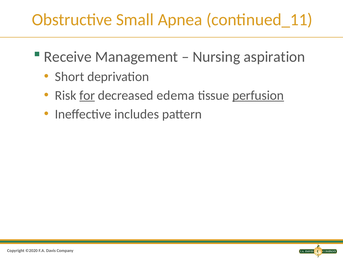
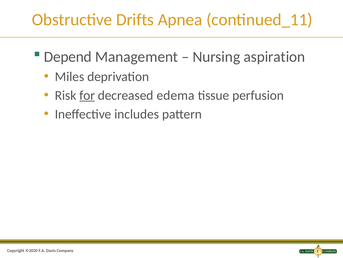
Small: Small -> Drifts
Receive: Receive -> Depend
Short: Short -> Miles
perfusion underline: present -> none
